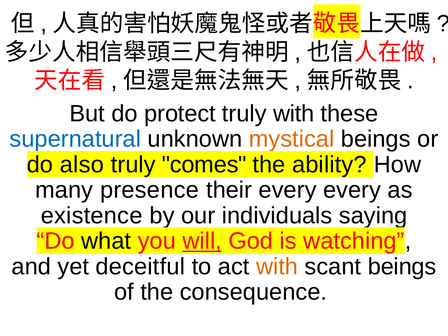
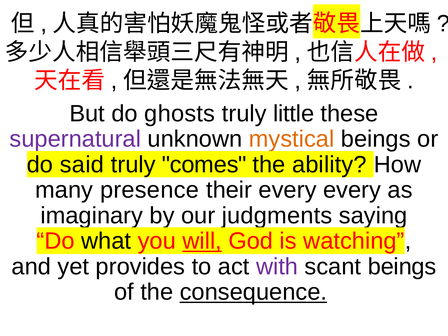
protect: protect -> ghosts
truly with: with -> little
supernatural colour: blue -> purple
also: also -> said
existence: existence -> imaginary
individuals: individuals -> judgments
deceitful: deceitful -> provides
with at (277, 267) colour: orange -> purple
consequence underline: none -> present
